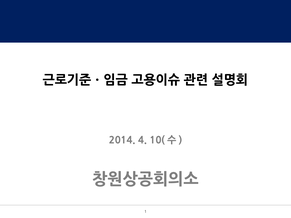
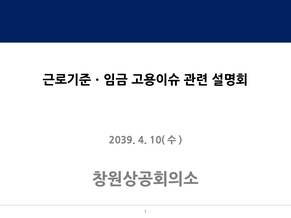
2014: 2014 -> 2039
